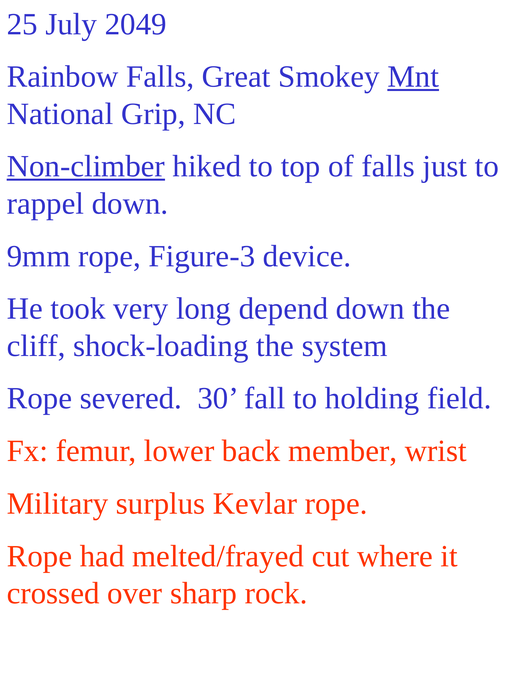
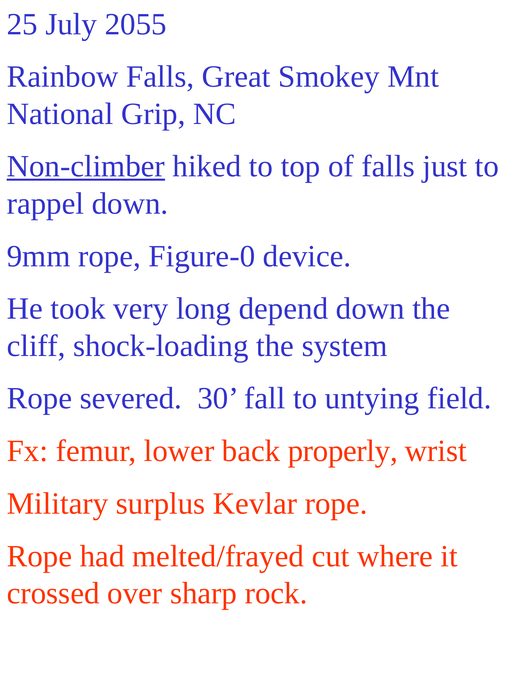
2049: 2049 -> 2055
Mnt underline: present -> none
Figure-3: Figure-3 -> Figure-0
holding: holding -> untying
member: member -> properly
